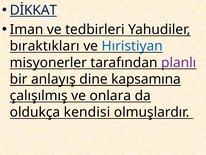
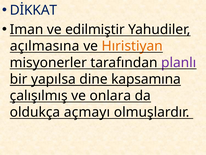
DİKKAT underline: present -> none
tedbirleri: tedbirleri -> edilmiştir
bıraktıkları: bıraktıkları -> açılmasına
Hıristiyan colour: blue -> orange
anlayış: anlayış -> yapılsa
kendisi: kendisi -> açmayı
